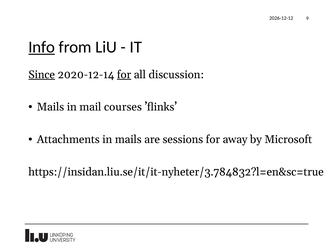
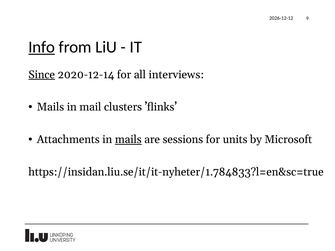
for at (124, 75) underline: present -> none
discussion: discussion -> interviews
courses: courses -> clusters
mails at (128, 140) underline: none -> present
away: away -> units
https://insidan.liu.se/it/it-nyheter/3.784832?l=en&sc=true: https://insidan.liu.se/it/it-nyheter/3.784832?l=en&sc=true -> https://insidan.liu.se/it/it-nyheter/1.784833?l=en&sc=true
